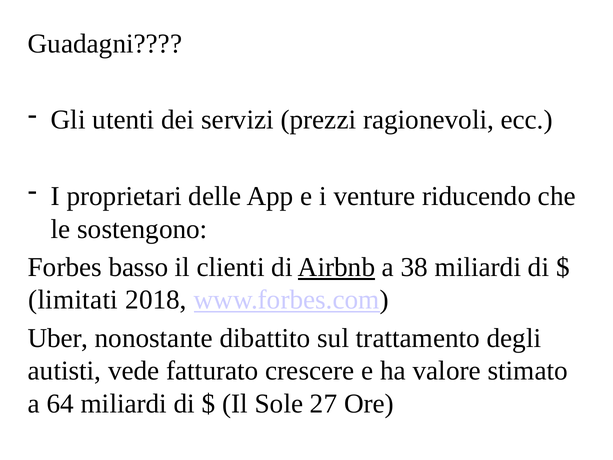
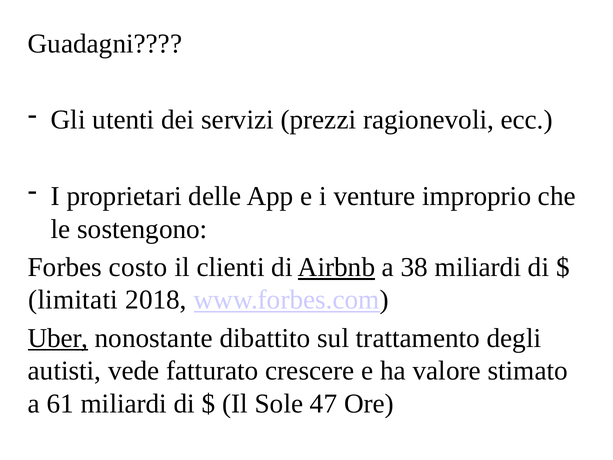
riducendo: riducendo -> improprio
basso: basso -> costo
Uber underline: none -> present
64: 64 -> 61
27: 27 -> 47
